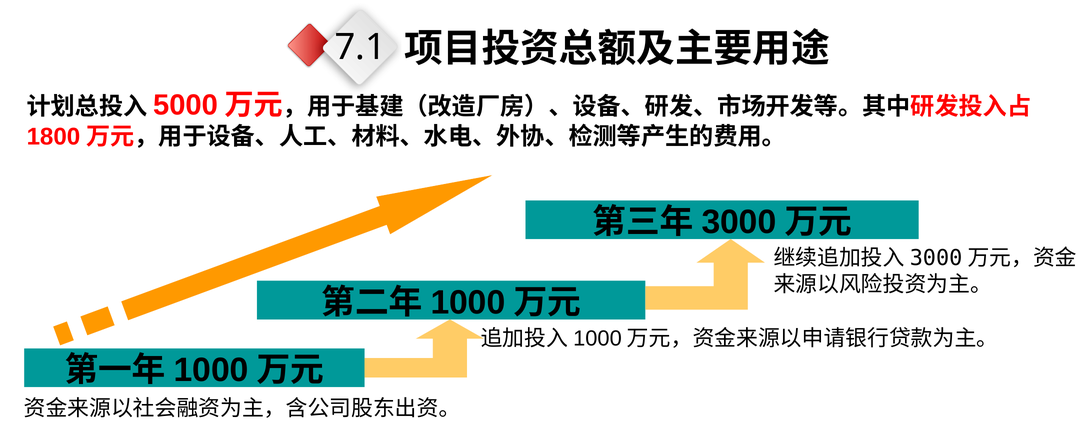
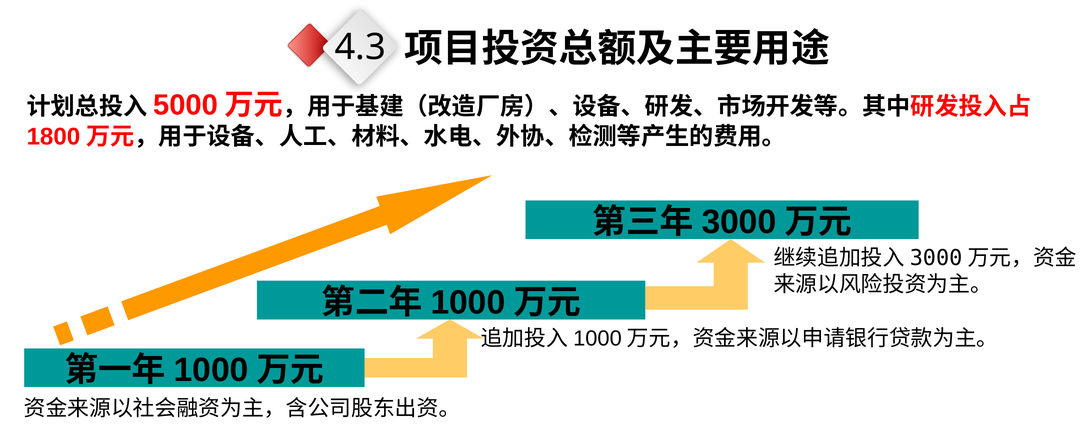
7.1: 7.1 -> 4.3
